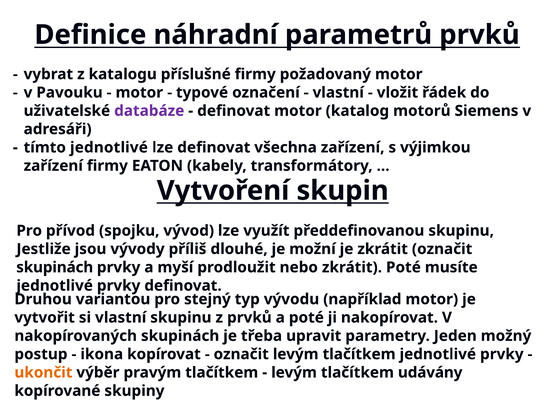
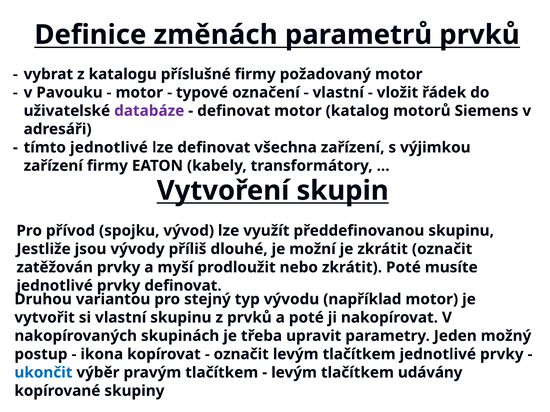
náhradní: náhradní -> změnách
skupinách at (55, 268): skupinách -> zatěžován
ukončit colour: orange -> blue
